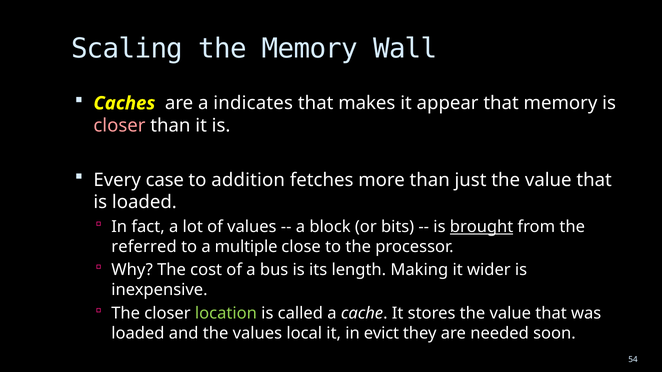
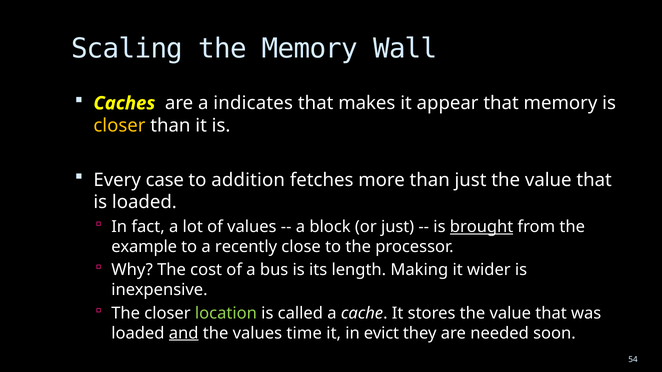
closer at (119, 126) colour: pink -> yellow
or bits: bits -> just
referred: referred -> example
multiple: multiple -> recently
and underline: none -> present
local: local -> time
